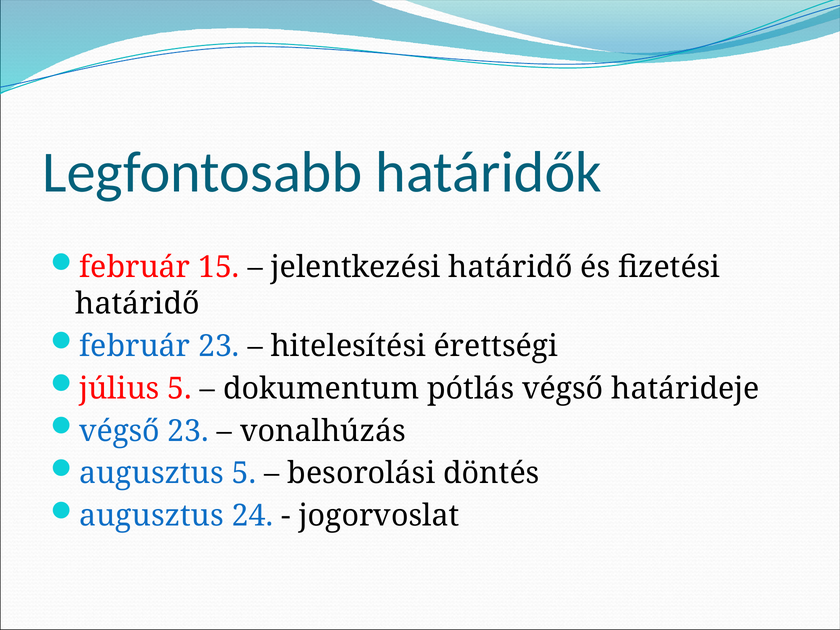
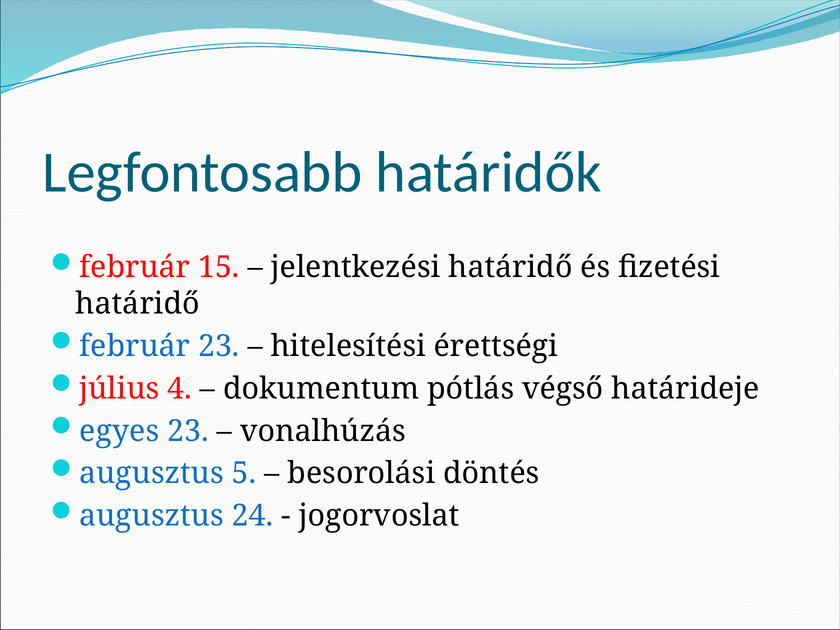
július 5: 5 -> 4
végső at (119, 431): végső -> egyes
